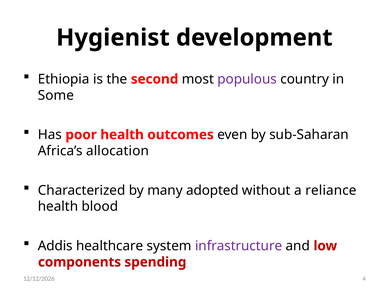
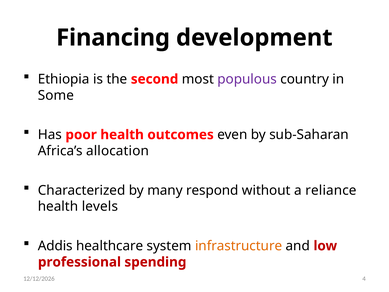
Hygienist: Hygienist -> Financing
adopted: adopted -> respond
blood: blood -> levels
infrastructure colour: purple -> orange
components: components -> professional
